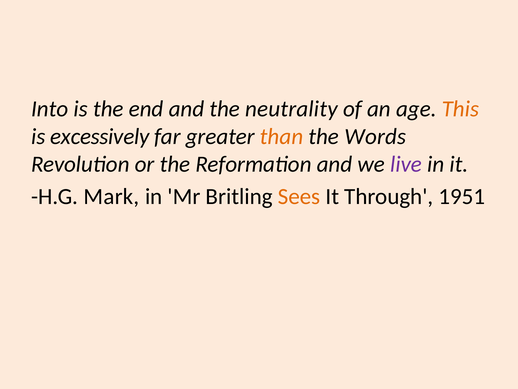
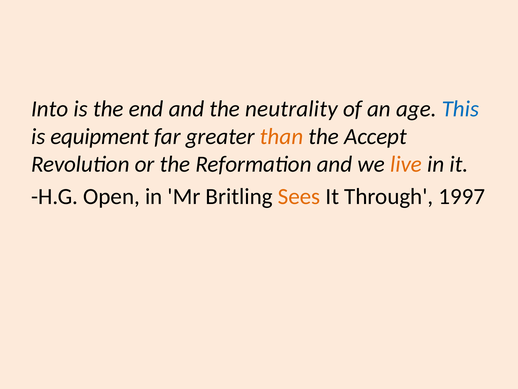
This colour: orange -> blue
excessively: excessively -> equipment
Words: Words -> Accept
live colour: purple -> orange
Mark: Mark -> Open
1951: 1951 -> 1997
